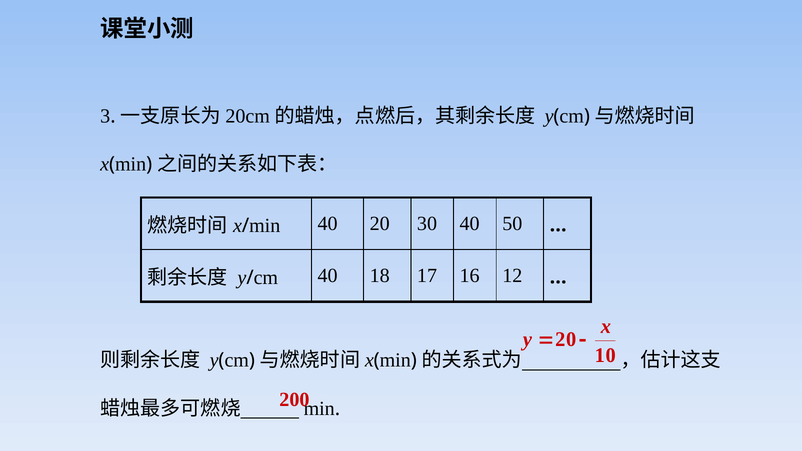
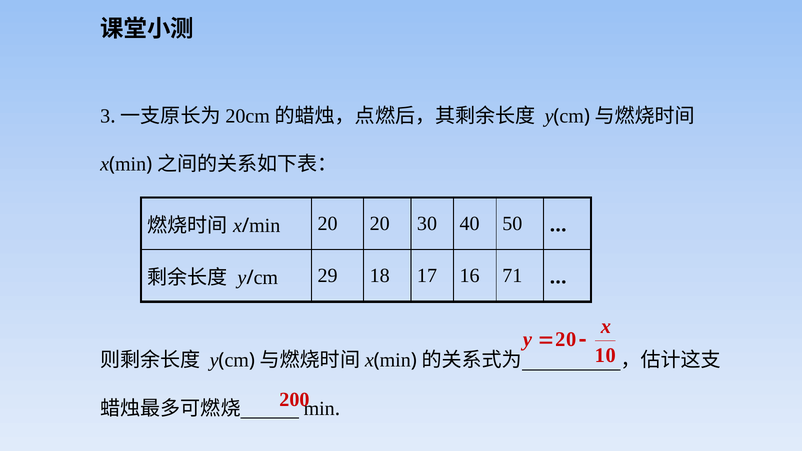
min 40: 40 -> 20
40 at (328, 276): 40 -> 29
12: 12 -> 71
